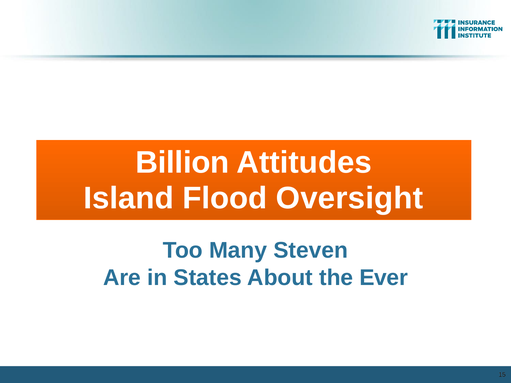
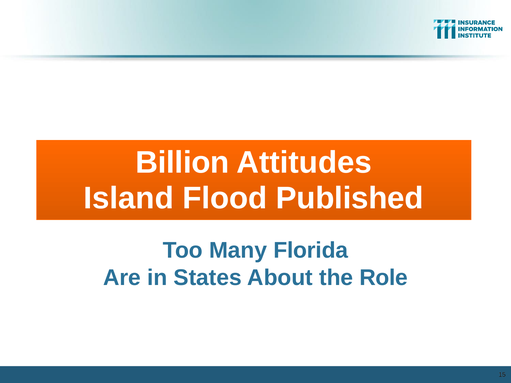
Oversight: Oversight -> Published
Steven: Steven -> Florida
Ever: Ever -> Role
